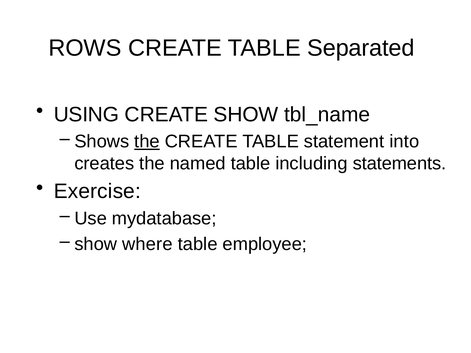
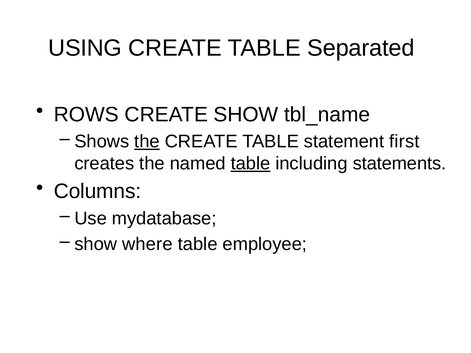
ROWS: ROWS -> USING
USING: USING -> ROWS
into: into -> first
table at (251, 164) underline: none -> present
Exercise: Exercise -> Columns
